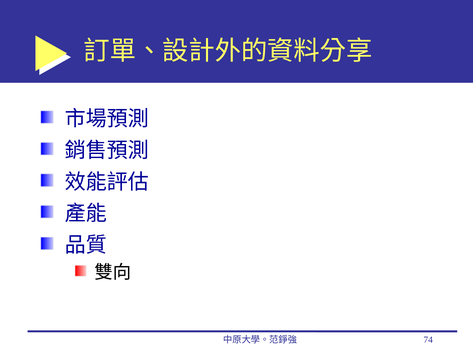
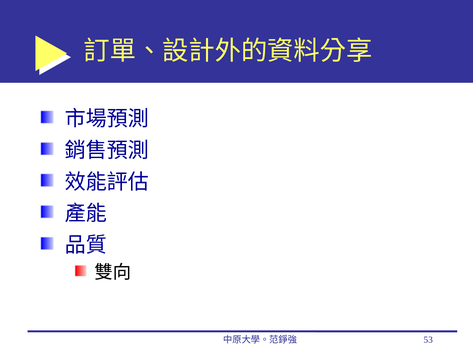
74: 74 -> 53
